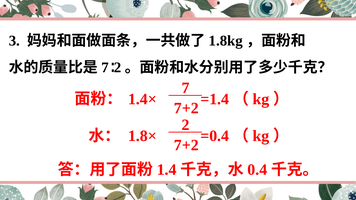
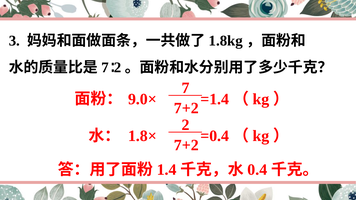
1.4×: 1.4× -> 9.0×
